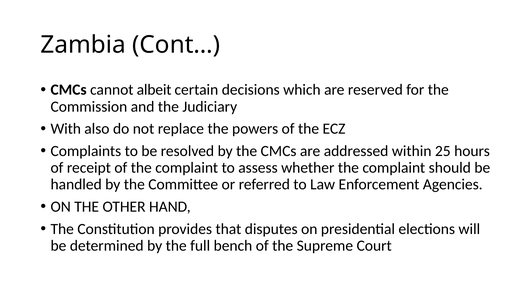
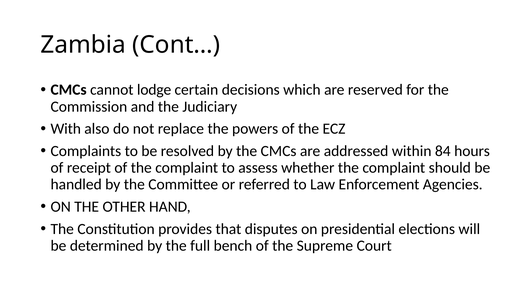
albeit: albeit -> lodge
25: 25 -> 84
